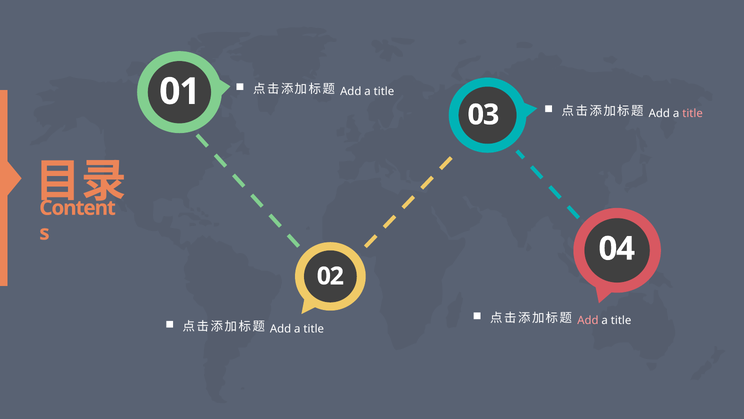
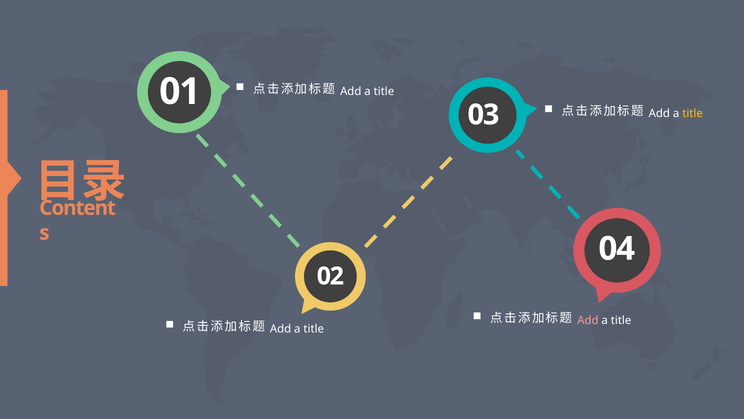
title at (693, 113) colour: pink -> yellow
